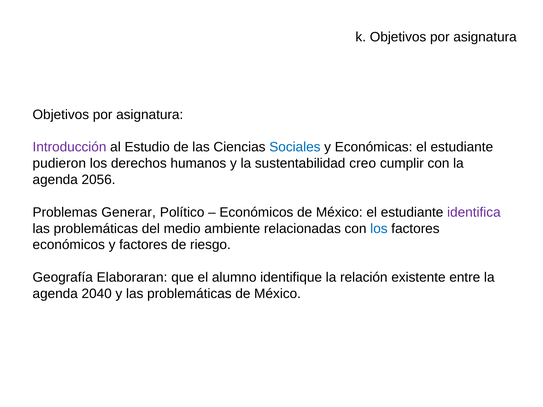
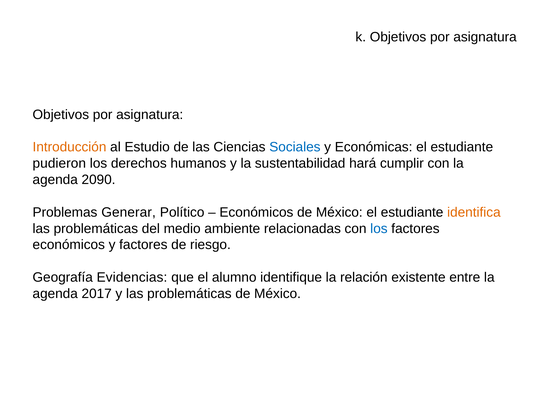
Introducción colour: purple -> orange
creo: creo -> hará
2056: 2056 -> 2090
identifica colour: purple -> orange
Elaboraran: Elaboraran -> Evidencias
2040: 2040 -> 2017
